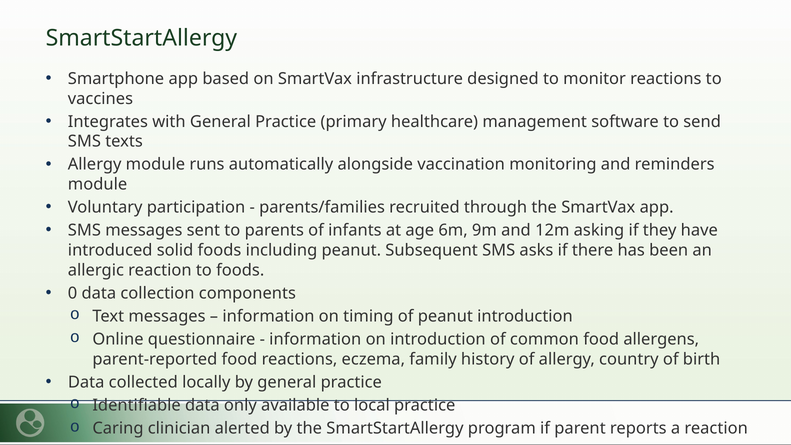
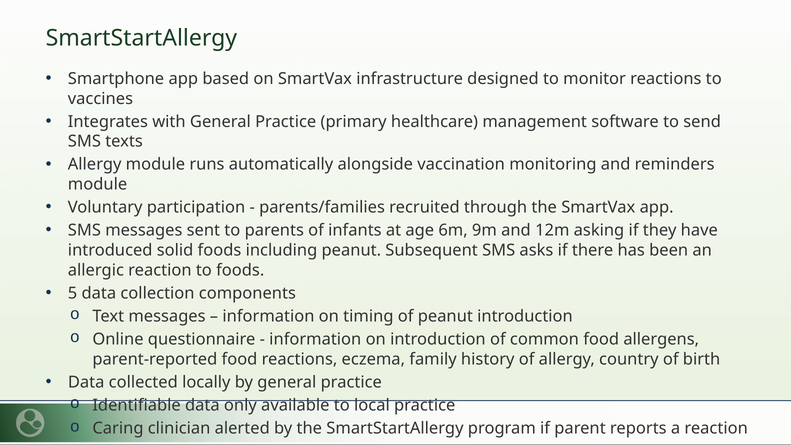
0: 0 -> 5
